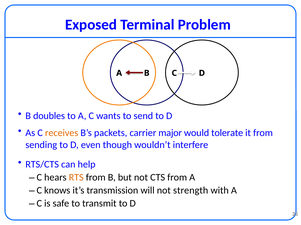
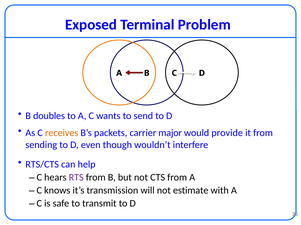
tolerate: tolerate -> provide
RTS colour: orange -> purple
strength: strength -> estimate
